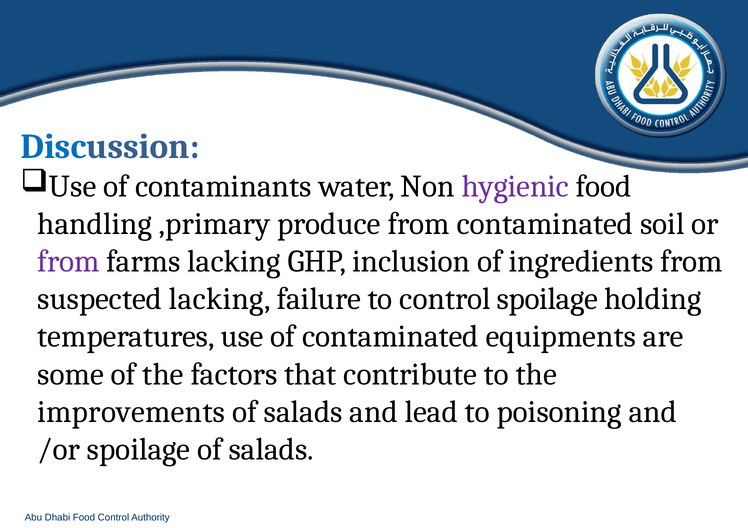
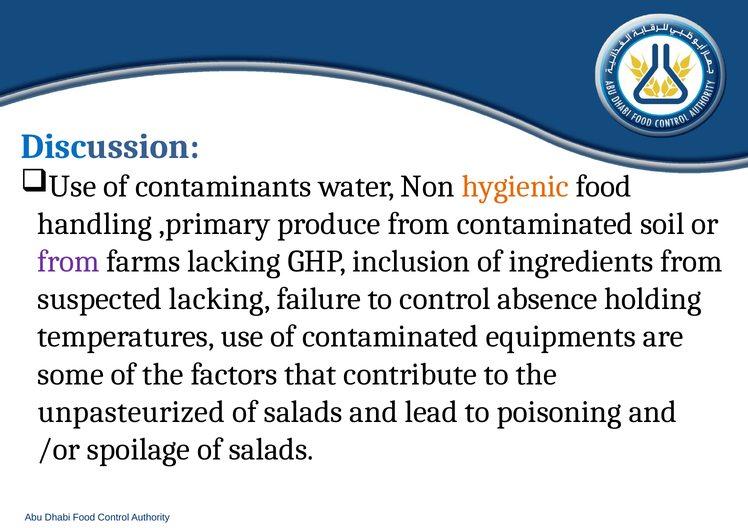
hygienic colour: purple -> orange
control spoilage: spoilage -> absence
improvements: improvements -> unpasteurized
